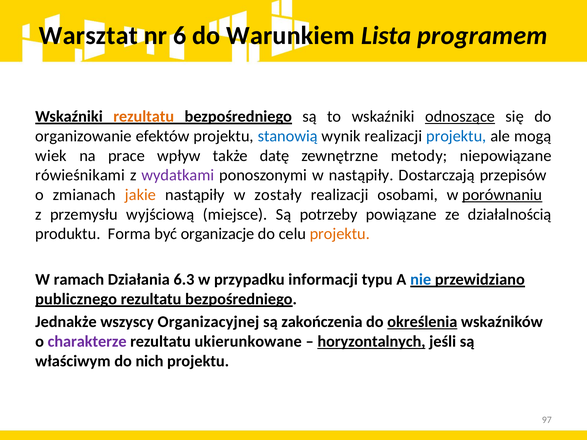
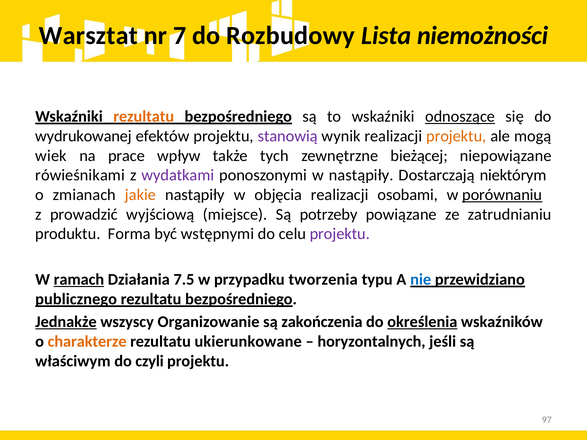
6: 6 -> 7
Warunkiem: Warunkiem -> Rozbudowy
programem: programem -> niemożności
organizowanie: organizowanie -> wydrukowanej
stanowią colour: blue -> purple
projektu at (456, 136) colour: blue -> orange
datę: datę -> tych
metody: metody -> bieżącej
przepisów: przepisów -> niektórym
zostały: zostały -> objęcia
przemysłu: przemysłu -> prowadzić
działalnością: działalnością -> zatrudnianiu
organizacje: organizacje -> wstępnymi
projektu at (340, 234) colour: orange -> purple
ramach underline: none -> present
6.3: 6.3 -> 7.5
informacji: informacji -> tworzenia
Jednakże underline: none -> present
Organizacyjnej: Organizacyjnej -> Organizowanie
charakterze colour: purple -> orange
horyzontalnych underline: present -> none
nich: nich -> czyli
